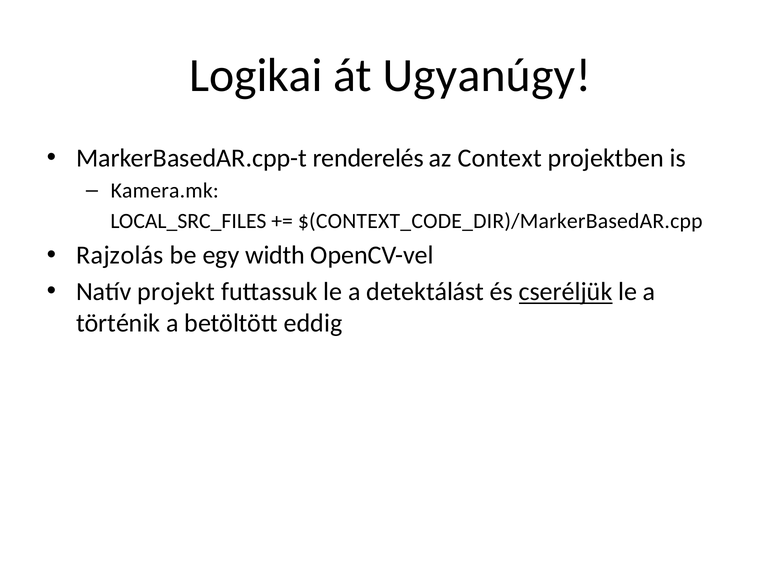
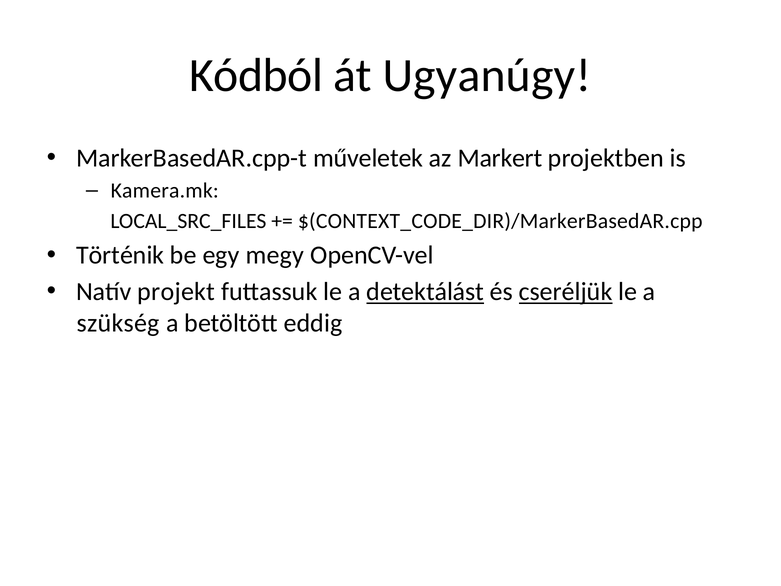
Logikai: Logikai -> Kódból
renderelés: renderelés -> műveletek
Context: Context -> Markert
Rajzolás: Rajzolás -> Történik
width: width -> megy
detektálást underline: none -> present
történik: történik -> szükség
